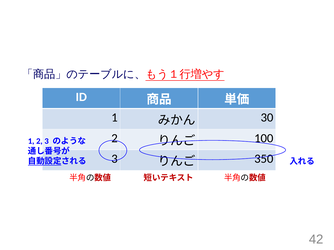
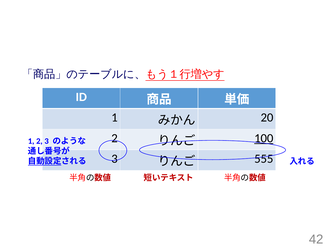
30: 30 -> 20
100 underline: none -> present
350: 350 -> 555
